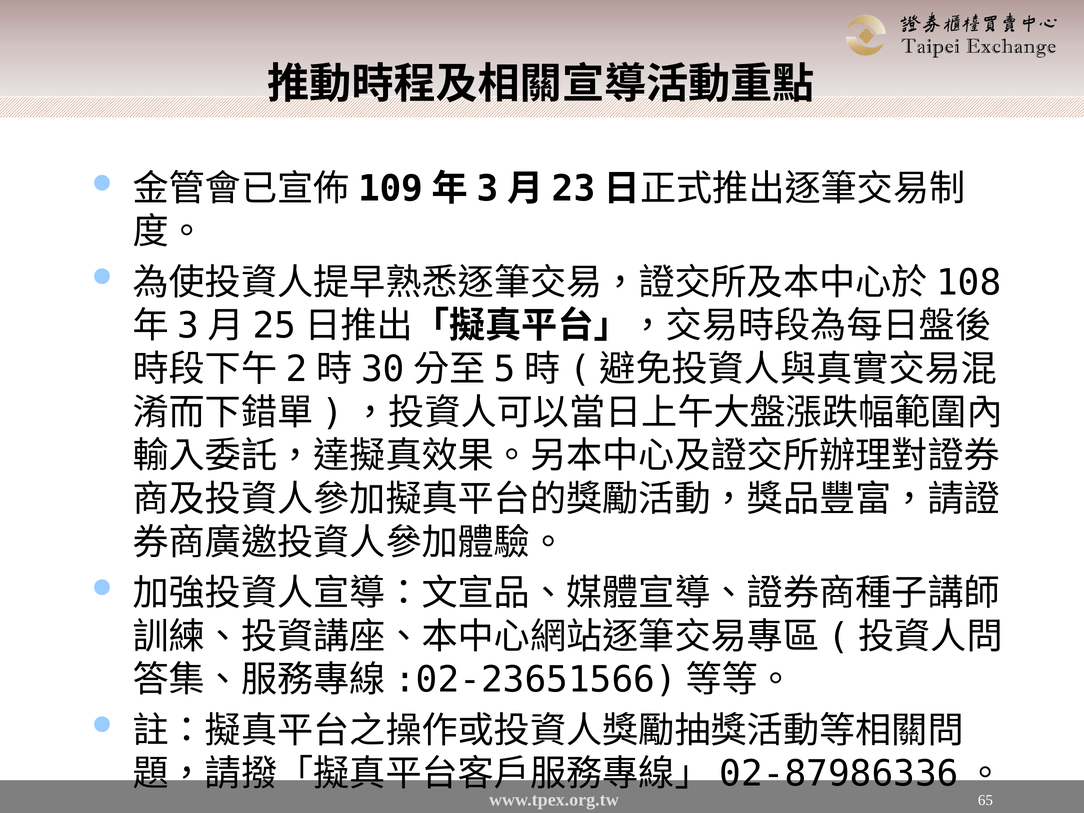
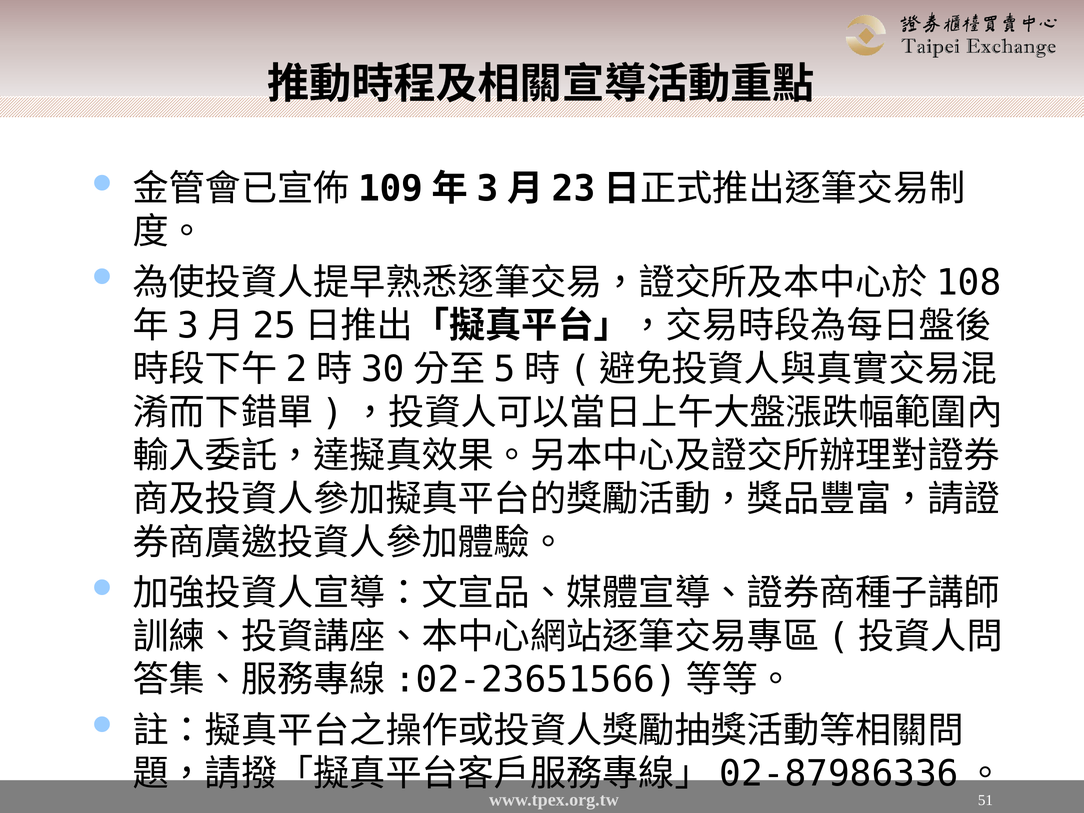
65: 65 -> 51
